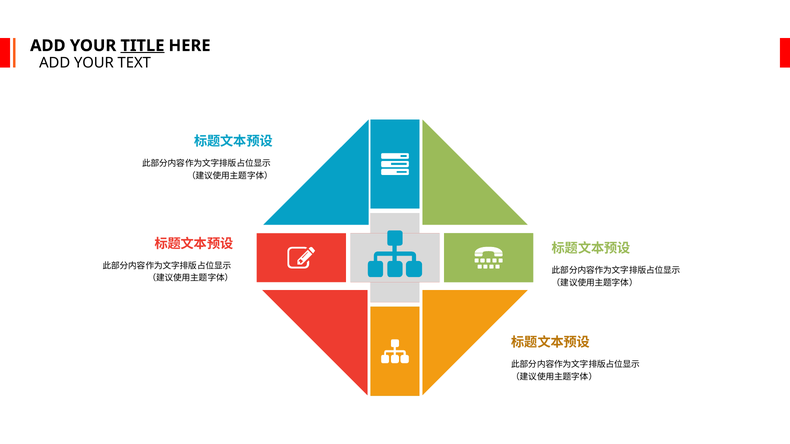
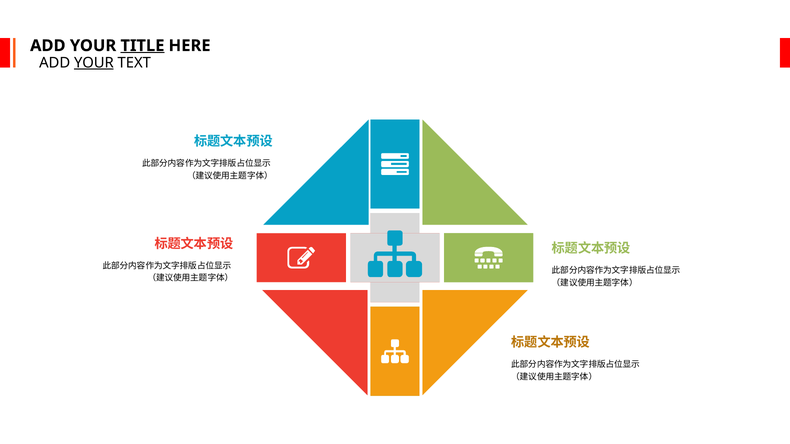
YOUR at (94, 63) underline: none -> present
